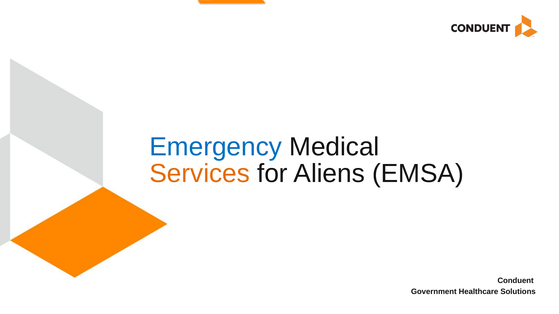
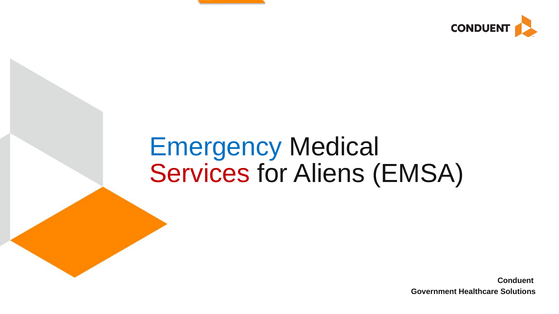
Services colour: orange -> red
